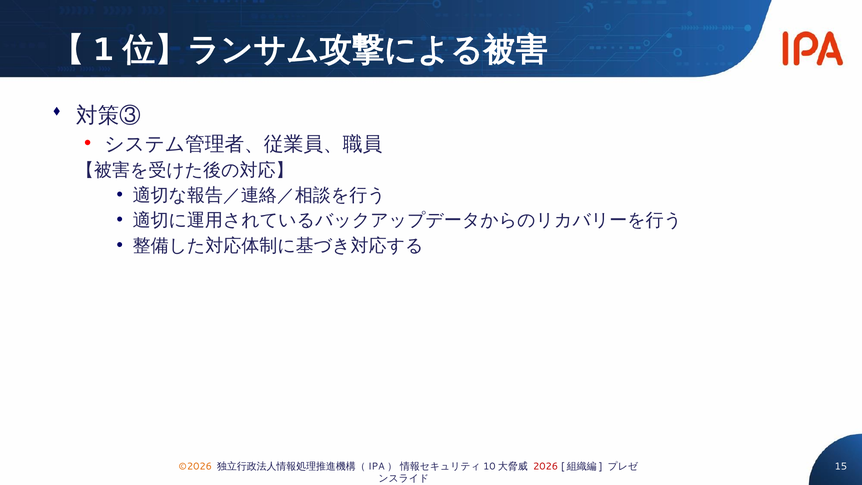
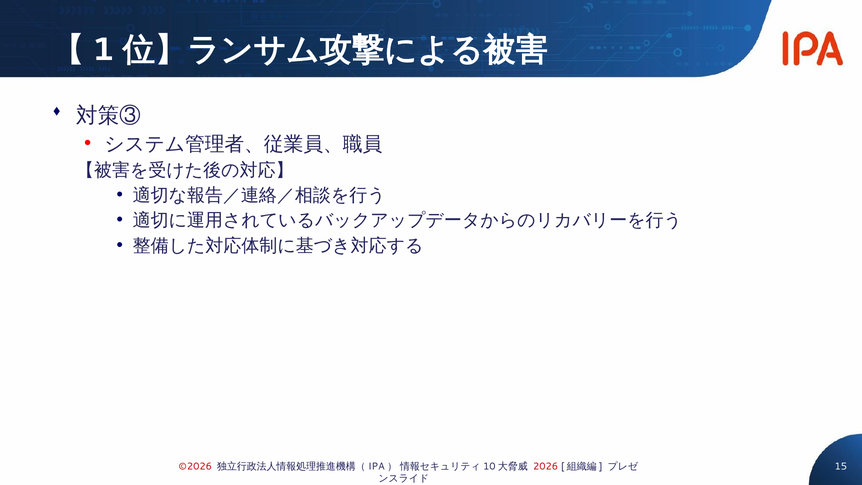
©2026 colour: orange -> red
